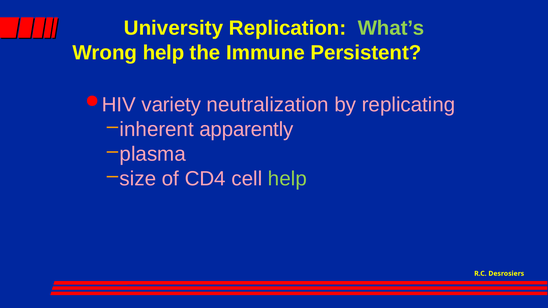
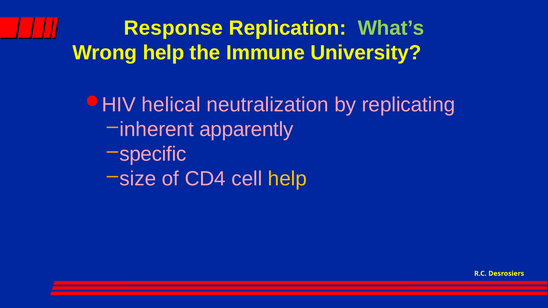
University: University -> Response
Persistent: Persistent -> University
variety: variety -> helical
plasma: plasma -> specific
help at (287, 179) colour: light green -> yellow
